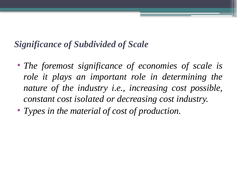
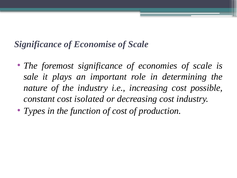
Subdivided: Subdivided -> Economise
role at (31, 77): role -> sale
material: material -> function
